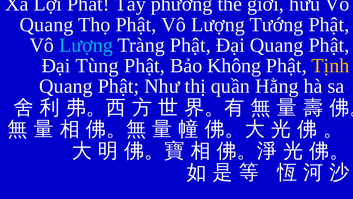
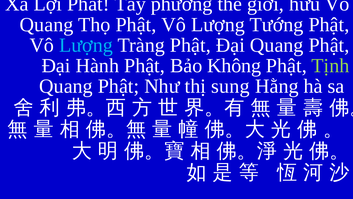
Tùng: Tùng -> Hành
Tịnh colour: yellow -> light green
quần: quần -> sung
